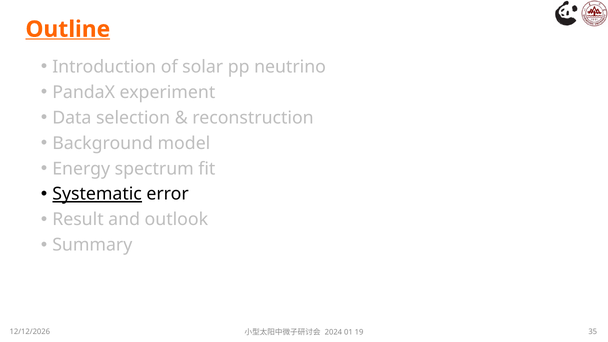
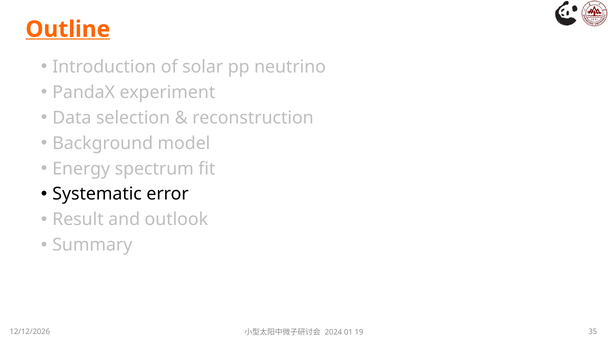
Systematic underline: present -> none
